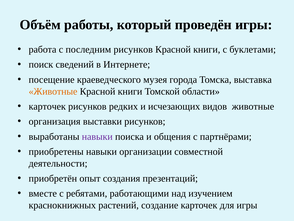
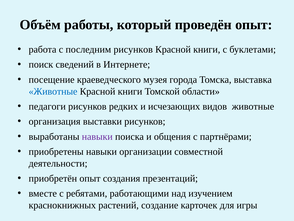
проведён игры: игры -> опыт
Животные at (53, 91) colour: orange -> blue
карточек at (47, 106): карточек -> педагоги
